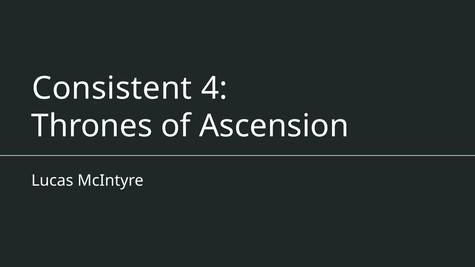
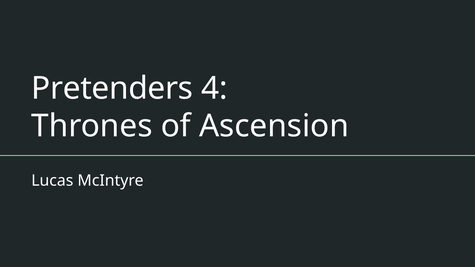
Consistent: Consistent -> Pretenders
